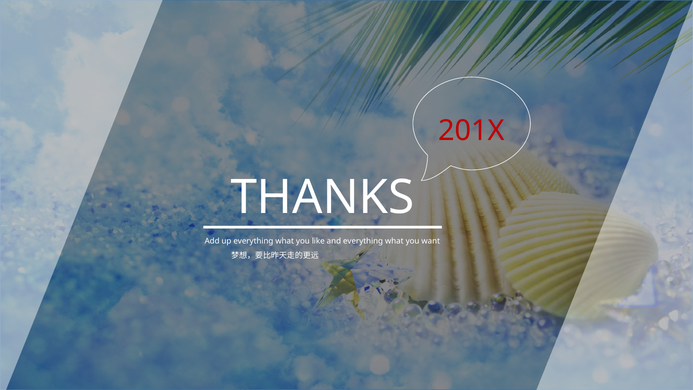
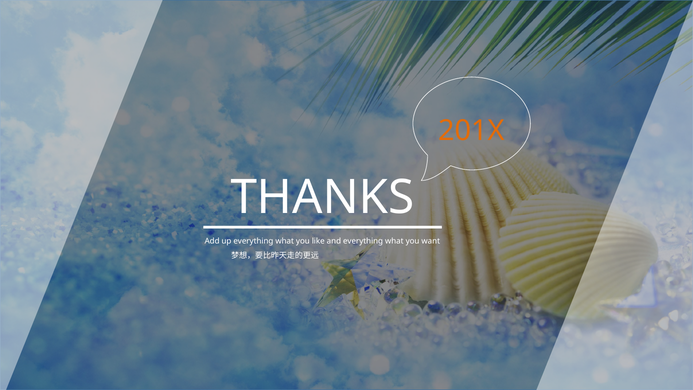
201X colour: red -> orange
